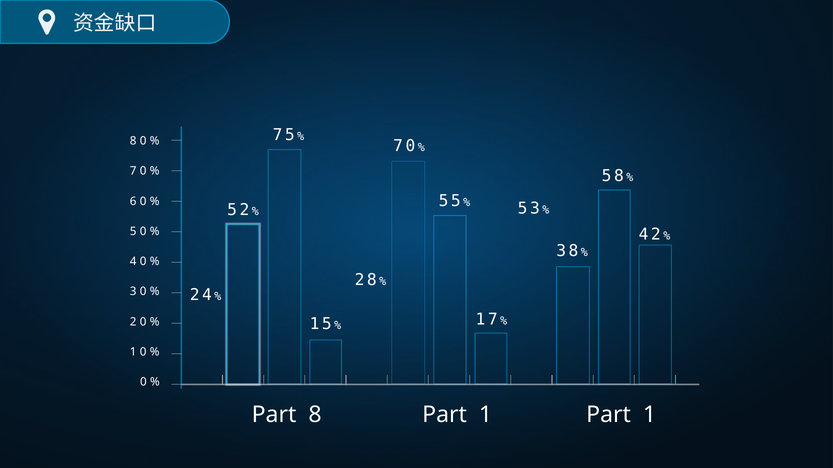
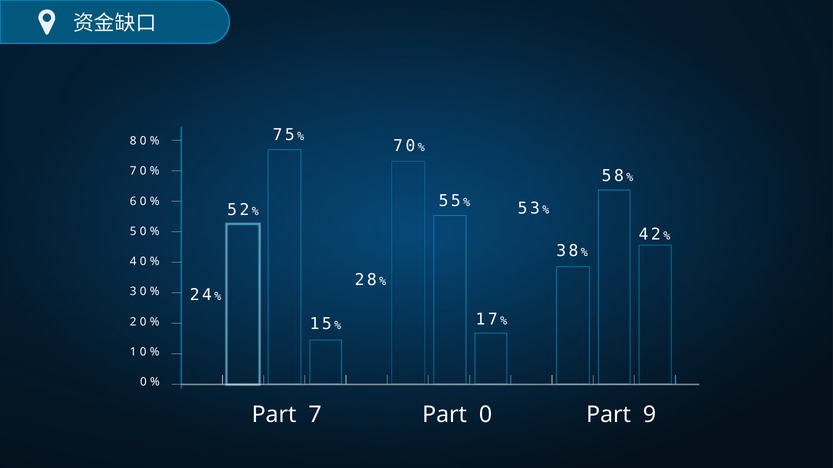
Part 8: 8 -> 7
1 at (486, 415): 1 -> 0
1 at (650, 415): 1 -> 9
